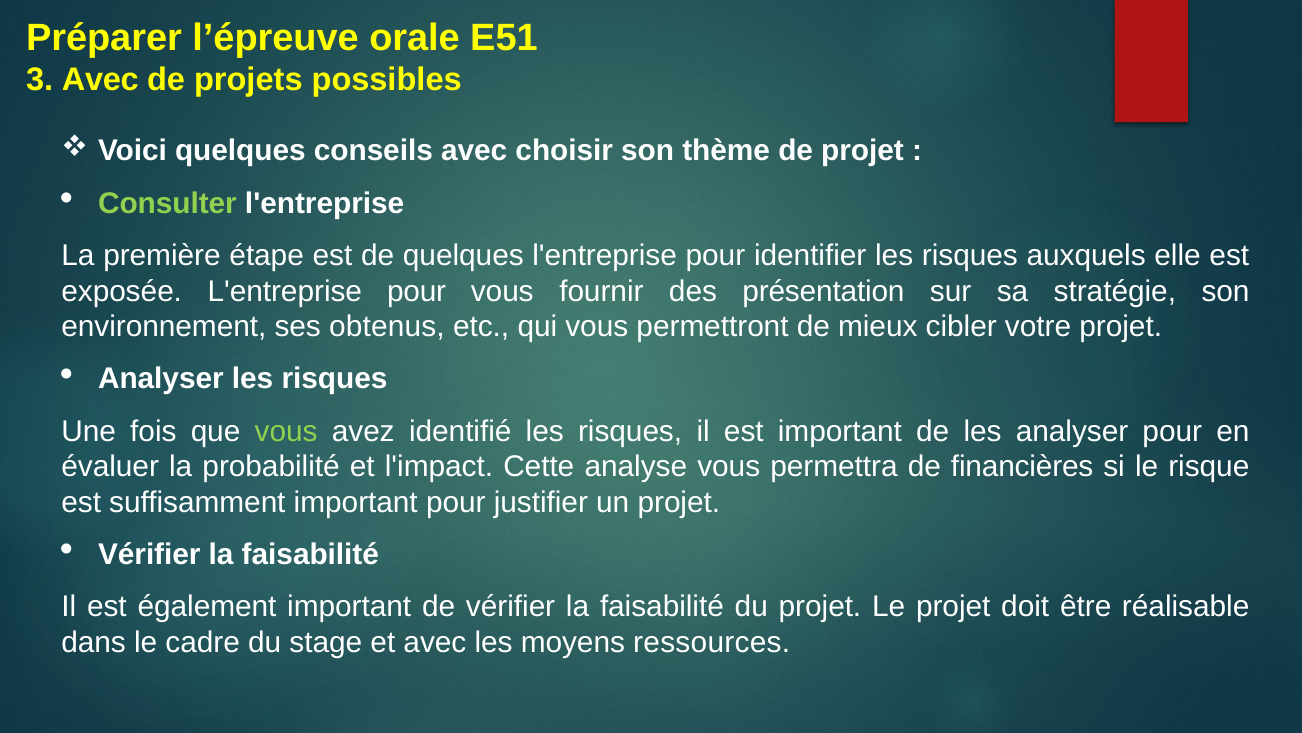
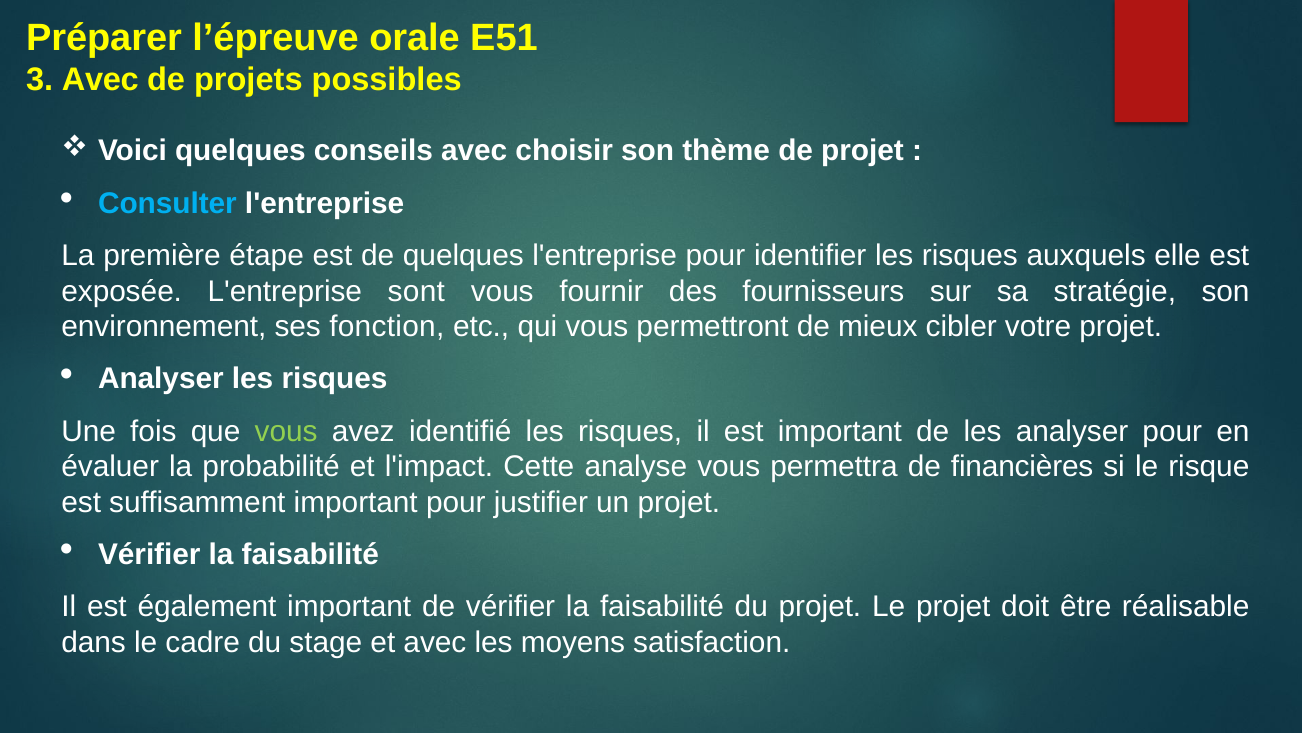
Consulter colour: light green -> light blue
exposée L'entreprise pour: pour -> sont
présentation: présentation -> fournisseurs
obtenus: obtenus -> fonction
ressources: ressources -> satisfaction
